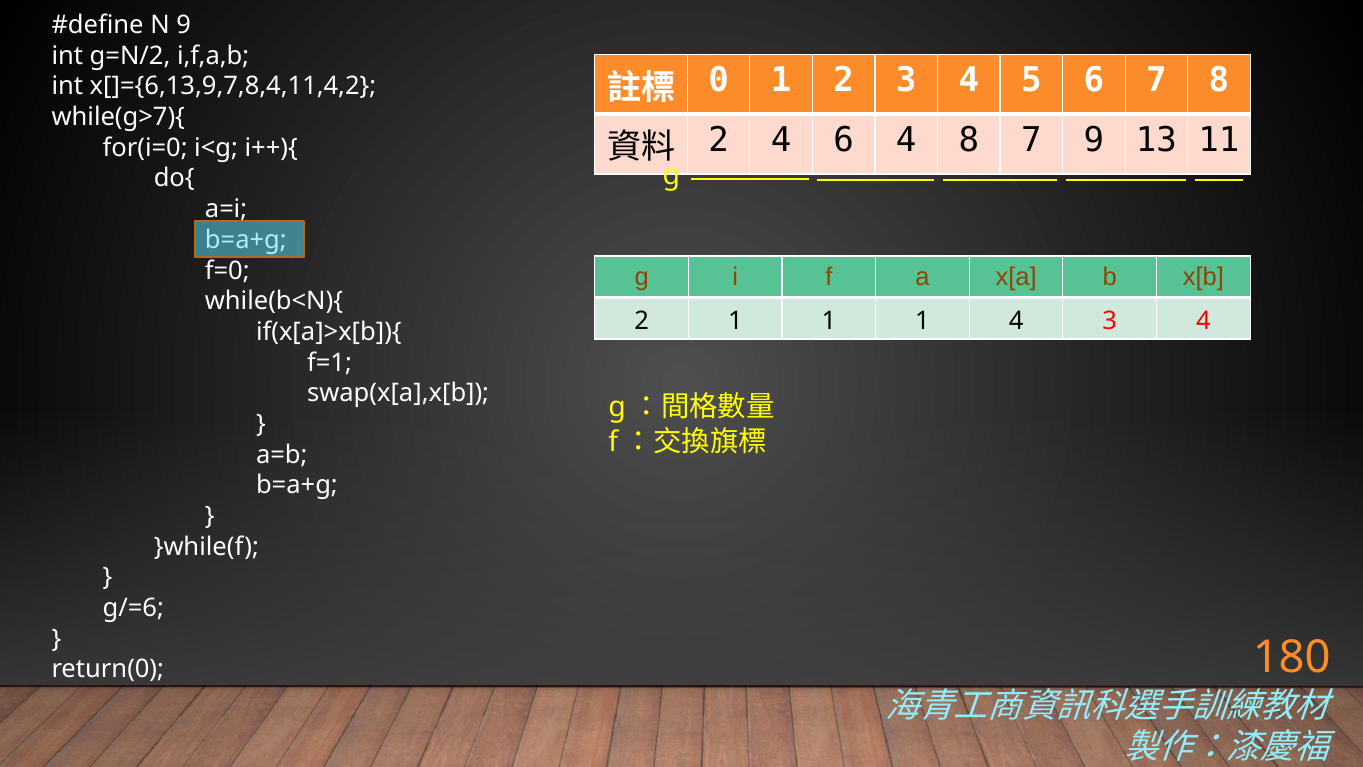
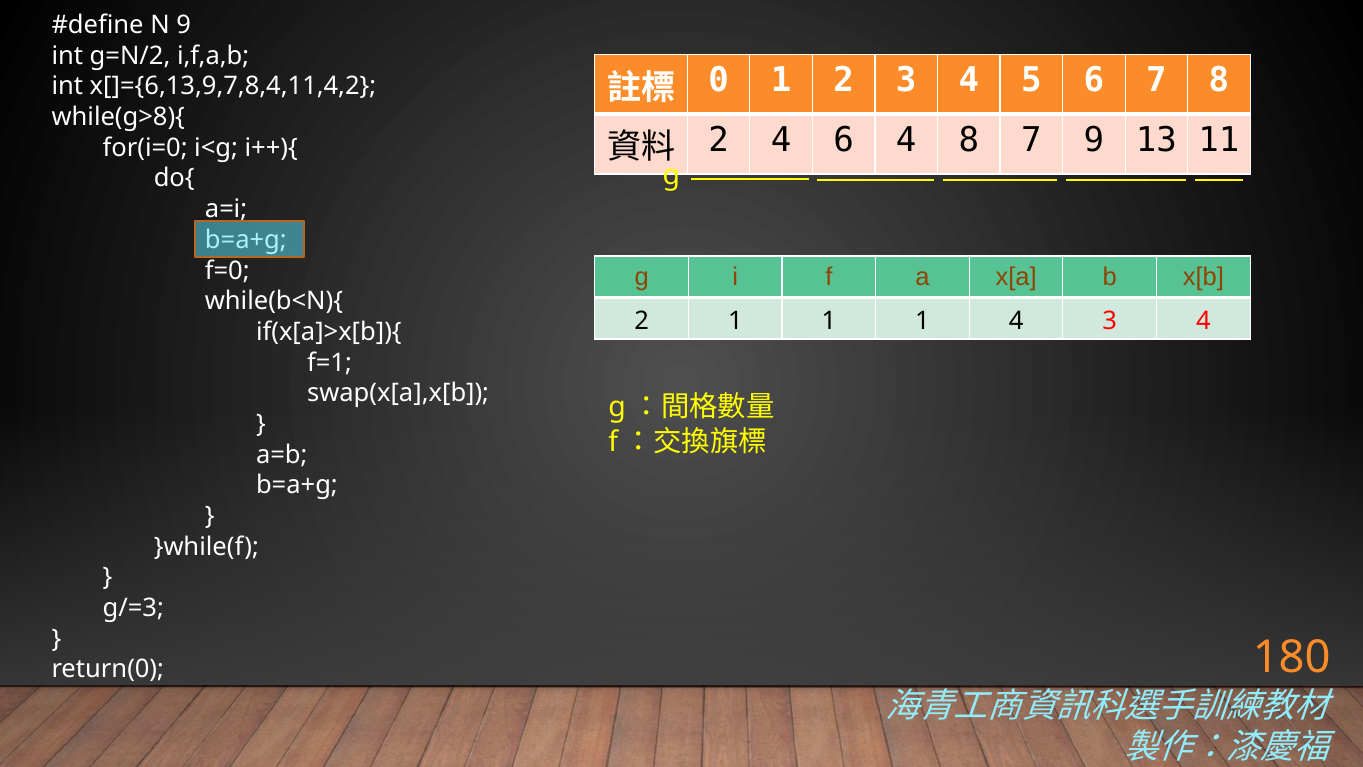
while(g>7){: while(g>7){ -> while(g>8){
g/=6: g/=6 -> g/=3
